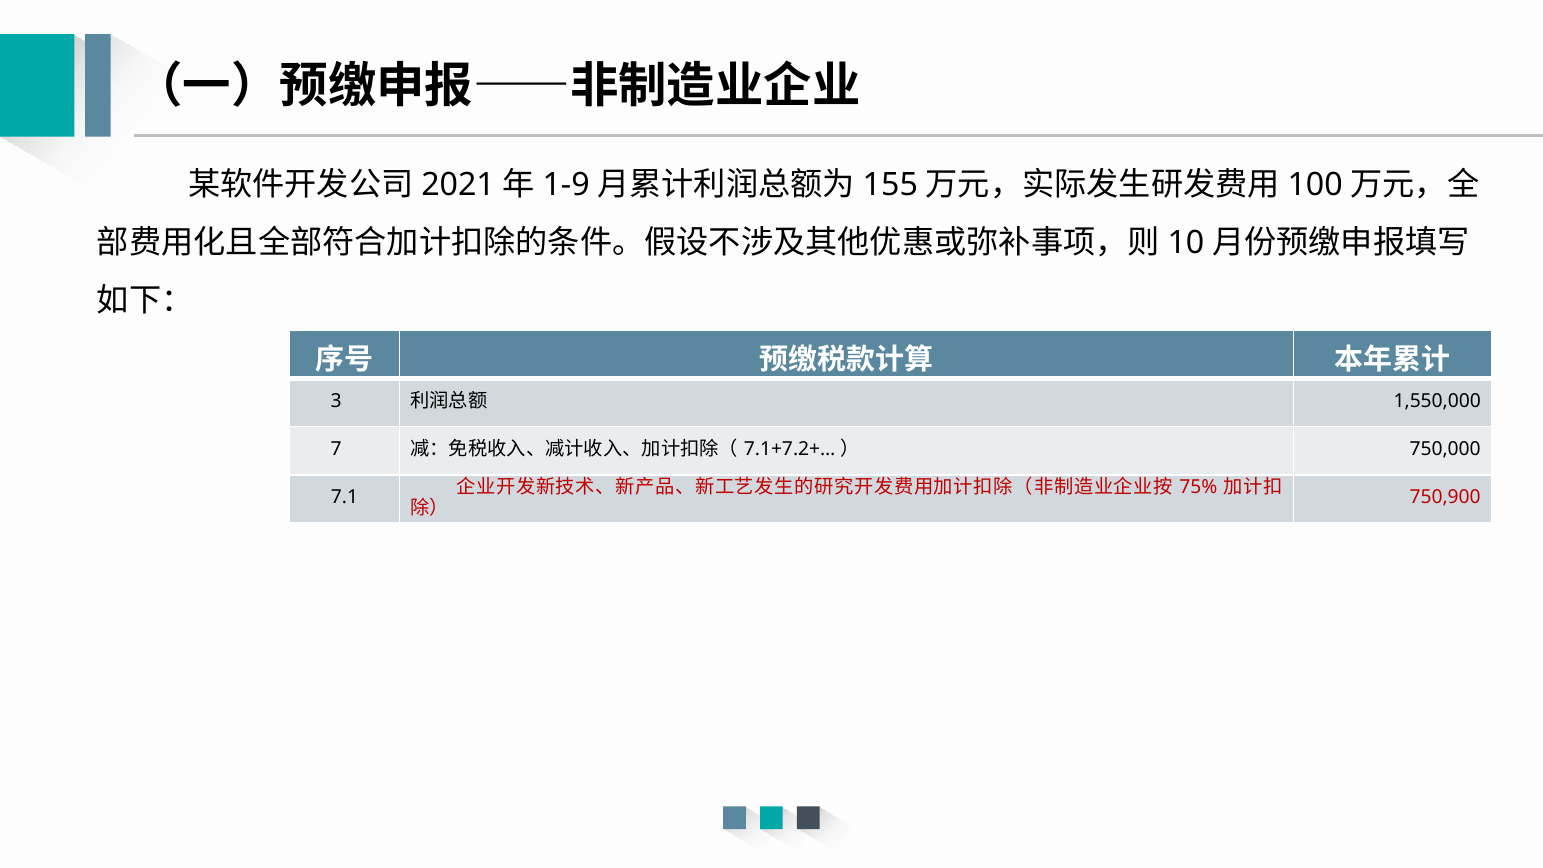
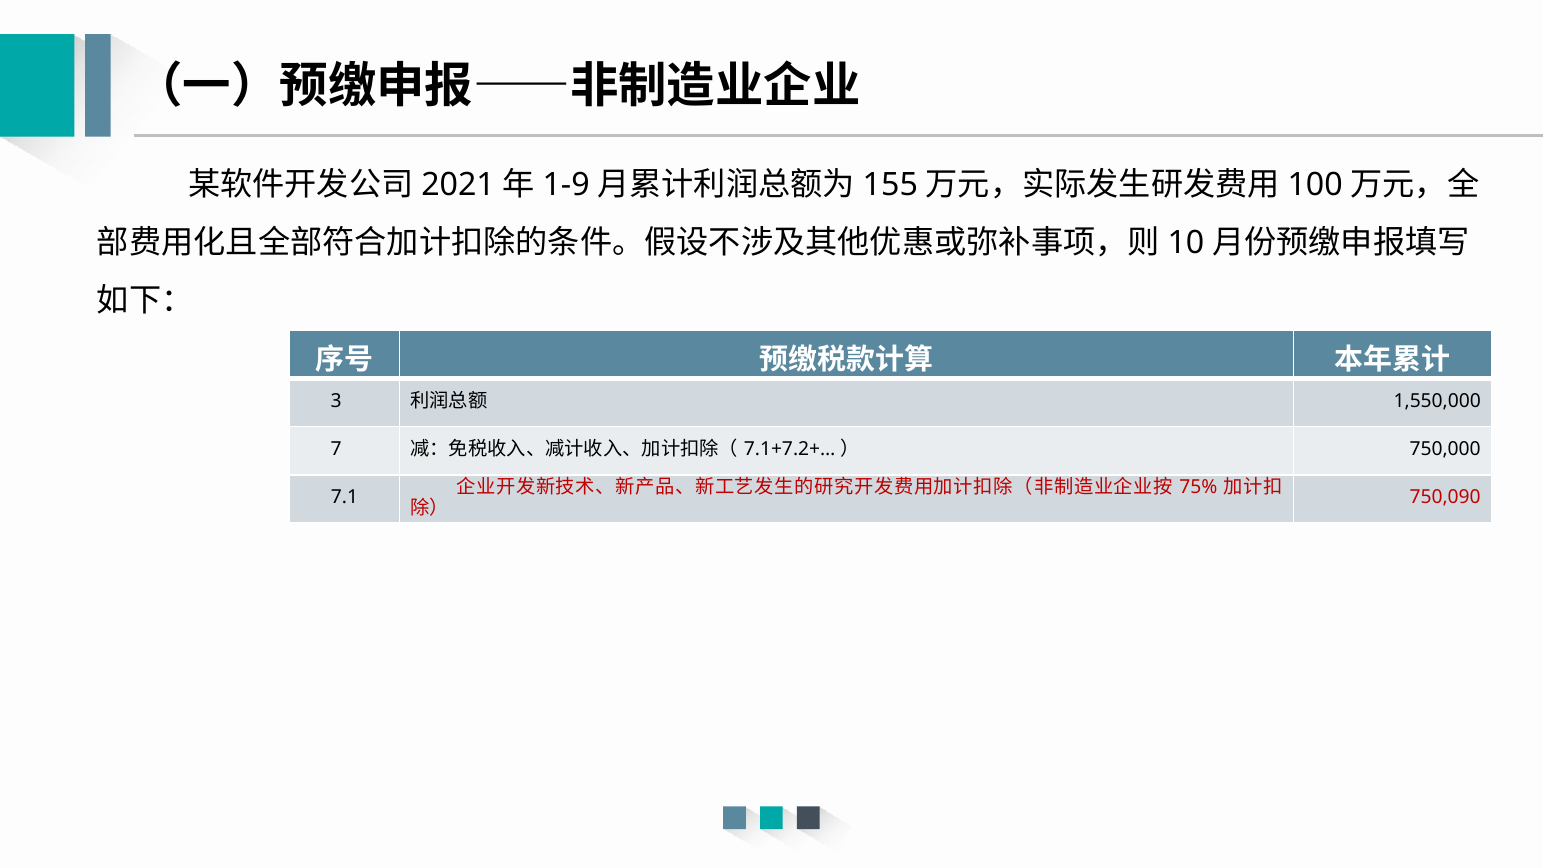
750,900: 750,900 -> 750,090
